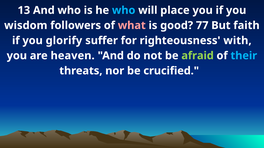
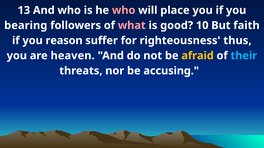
who at (124, 10) colour: light blue -> pink
wisdom: wisdom -> bearing
77: 77 -> 10
glorify: glorify -> reason
with: with -> thus
afraid colour: light green -> yellow
crucified: crucified -> accusing
